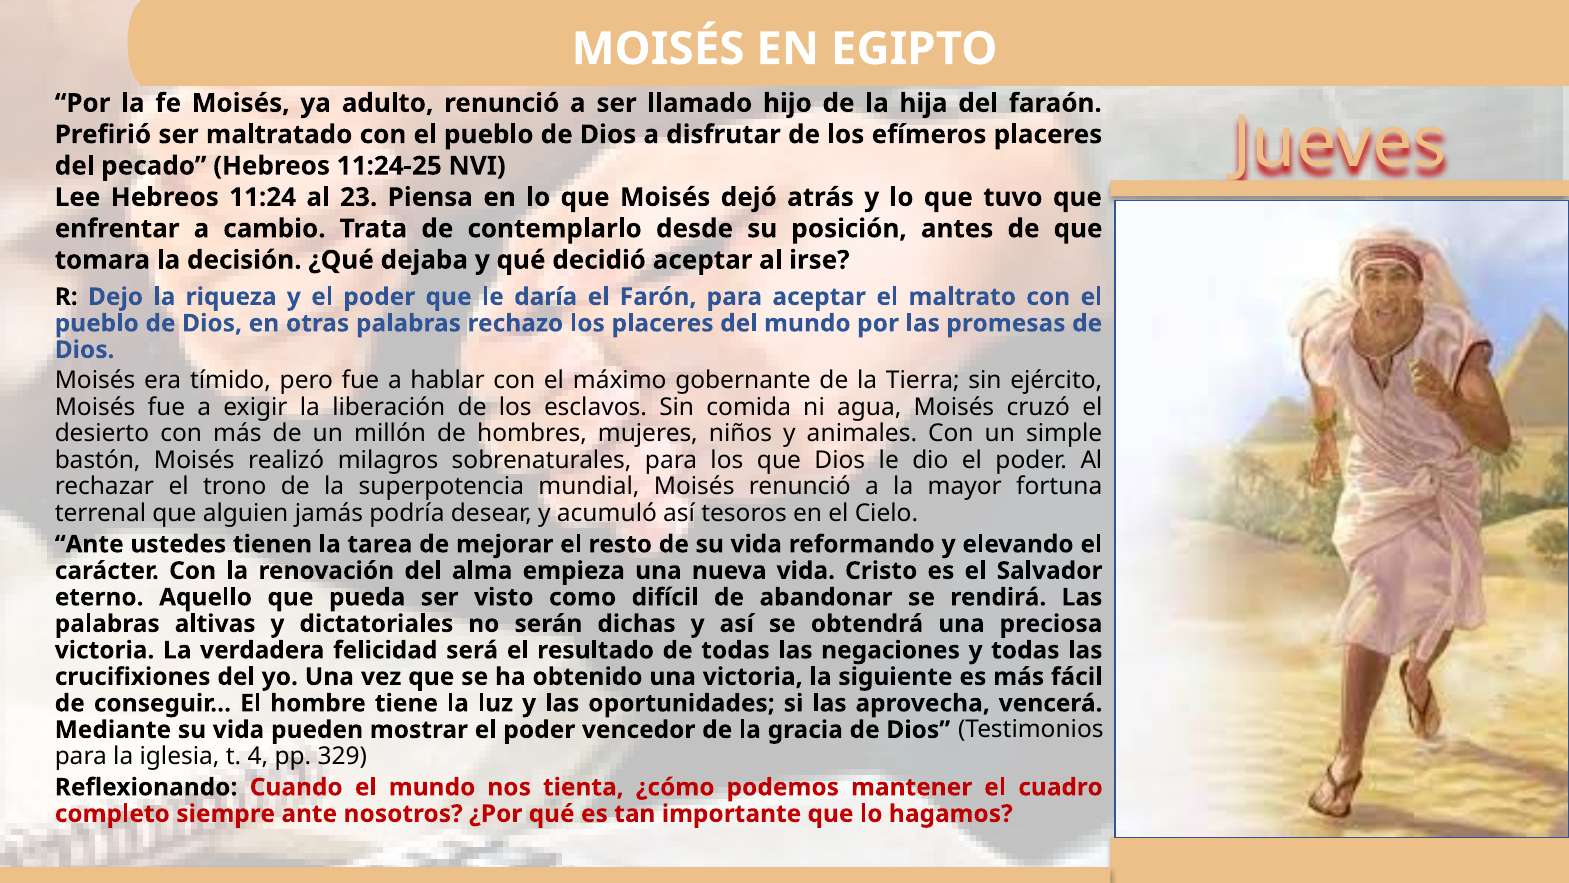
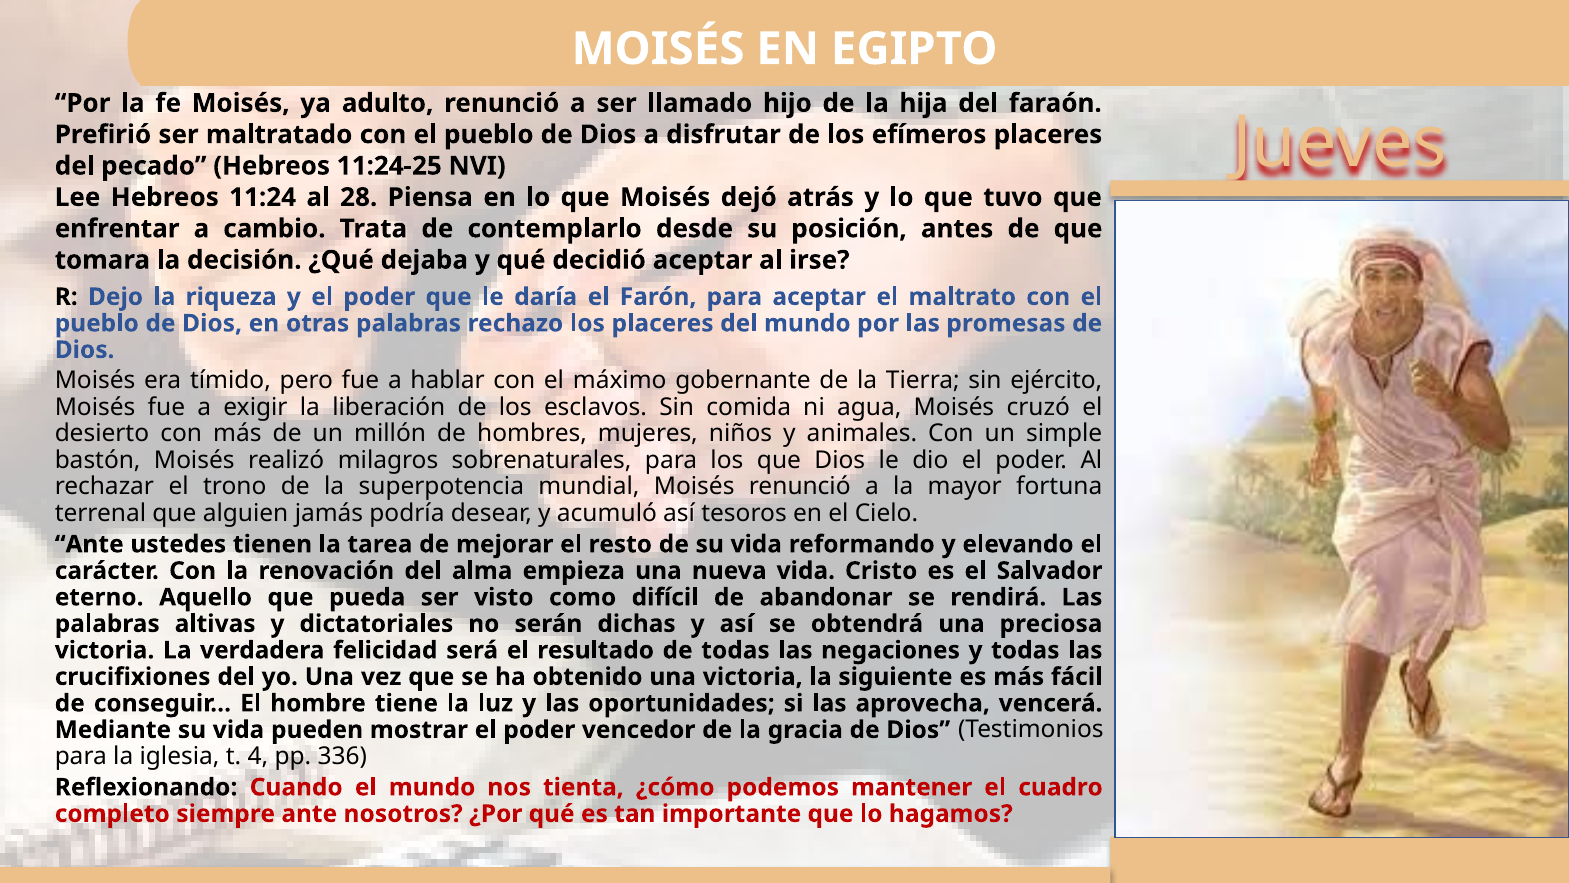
23: 23 -> 28
329: 329 -> 336
